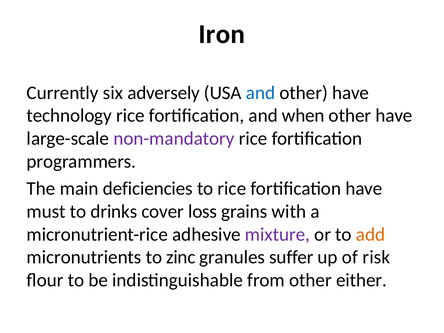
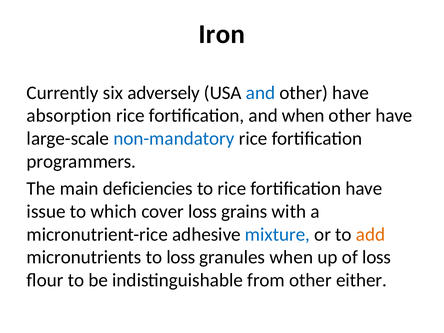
technology: technology -> absorption
non-mandatory colour: purple -> blue
must: must -> issue
drinks: drinks -> which
mixture colour: purple -> blue
to zinc: zinc -> loss
granules suffer: suffer -> when
of risk: risk -> loss
